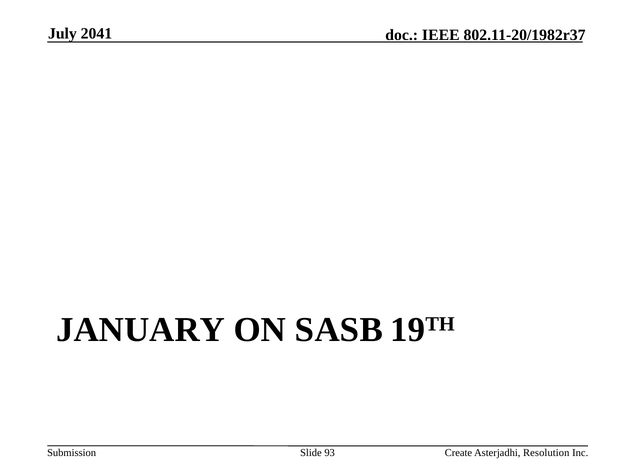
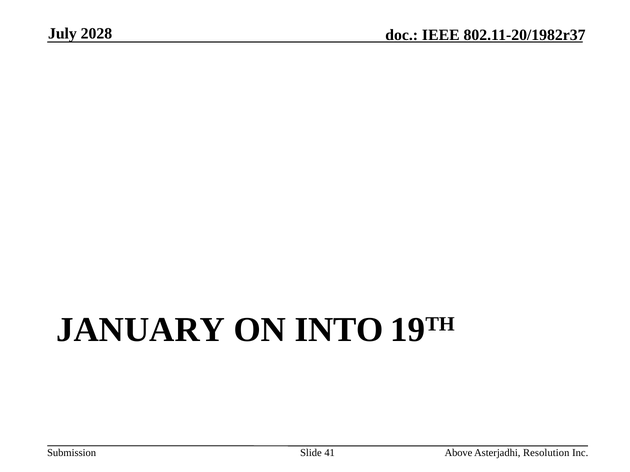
2041: 2041 -> 2028
SASB: SASB -> INTO
93: 93 -> 41
Create: Create -> Above
